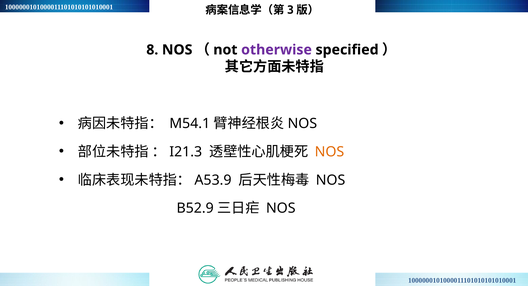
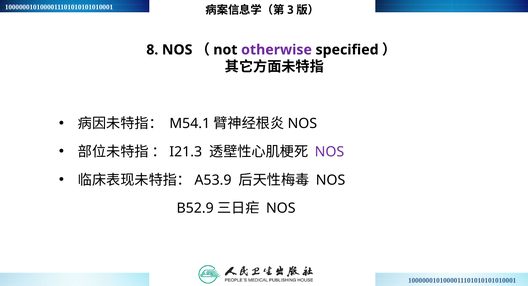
NOS at (329, 152) colour: orange -> purple
